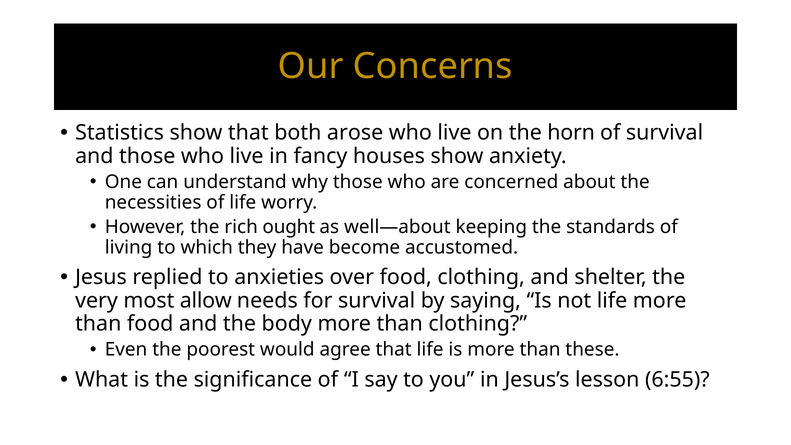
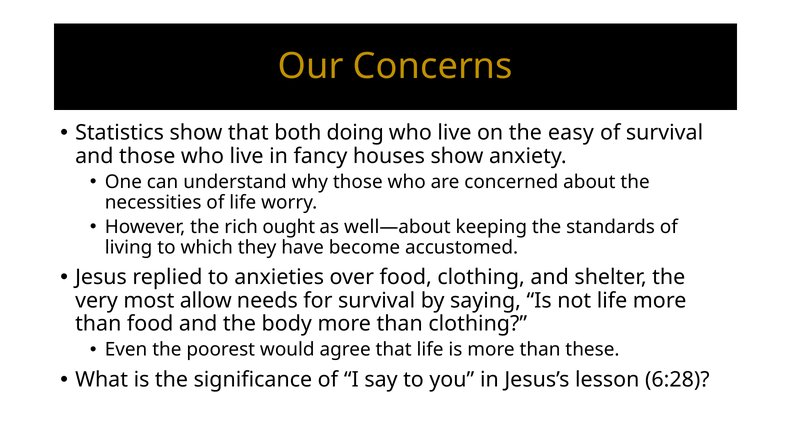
arose: arose -> doing
horn: horn -> easy
6:55: 6:55 -> 6:28
